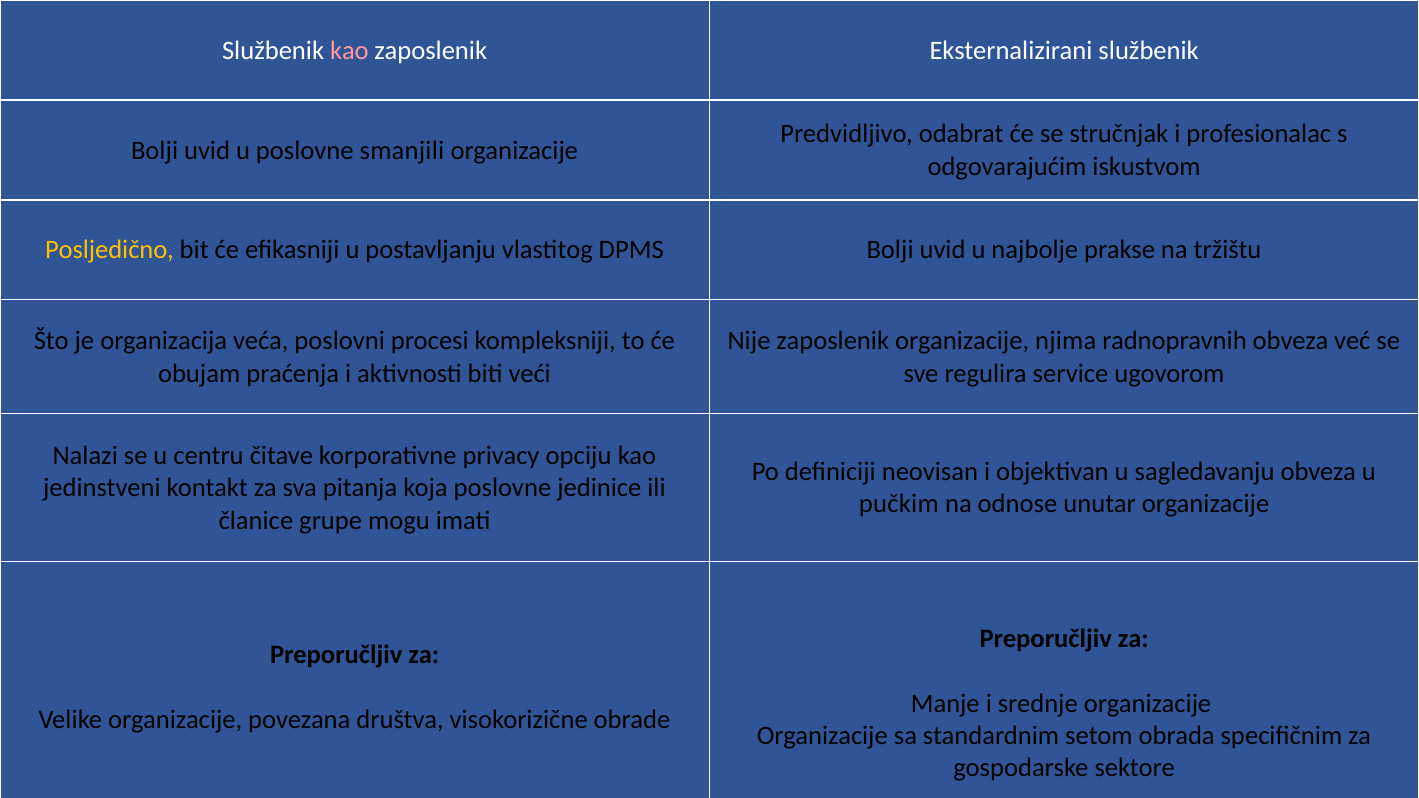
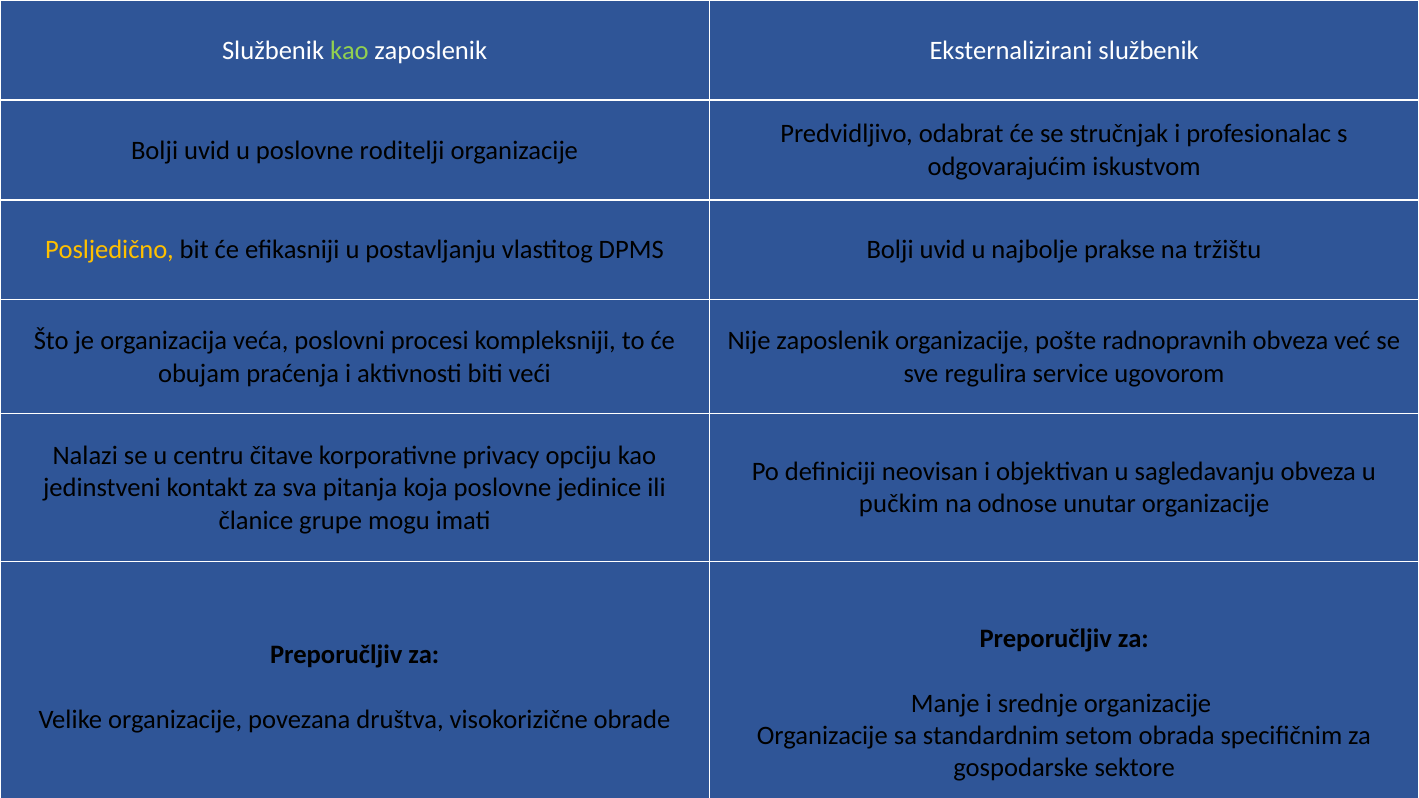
kao at (349, 50) colour: pink -> light green
smanjili: smanjili -> roditelji
njima: njima -> pošte
